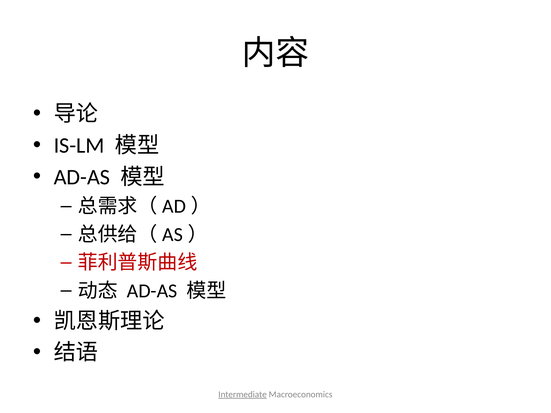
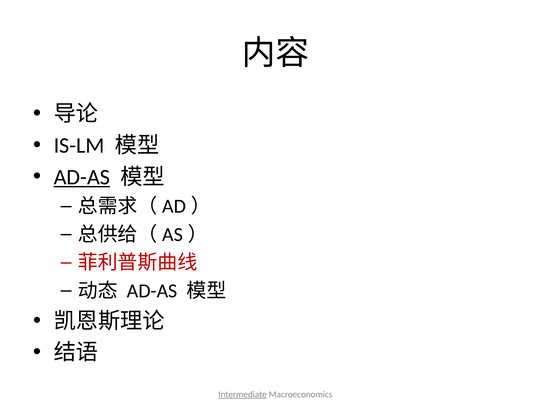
AD-AS at (82, 177) underline: none -> present
